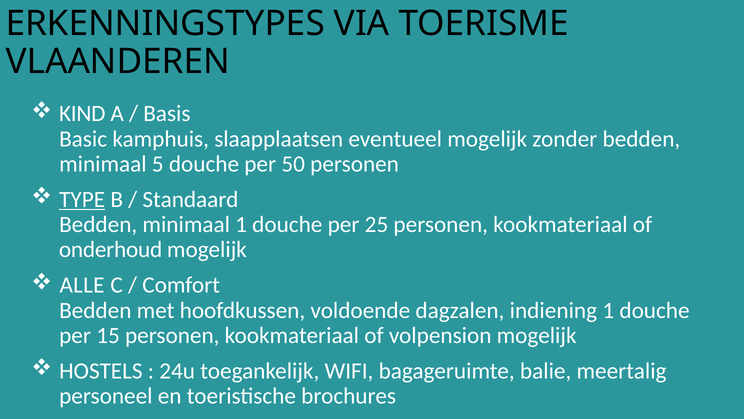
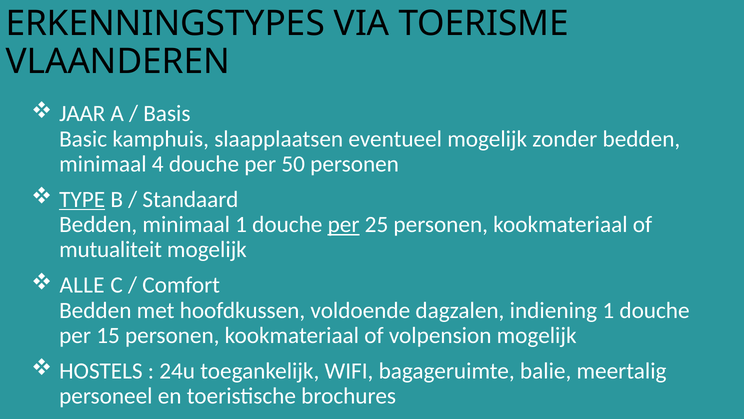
KIND: KIND -> JAAR
5: 5 -> 4
per at (344, 224) underline: none -> present
onderhoud: onderhoud -> mutualiteit
